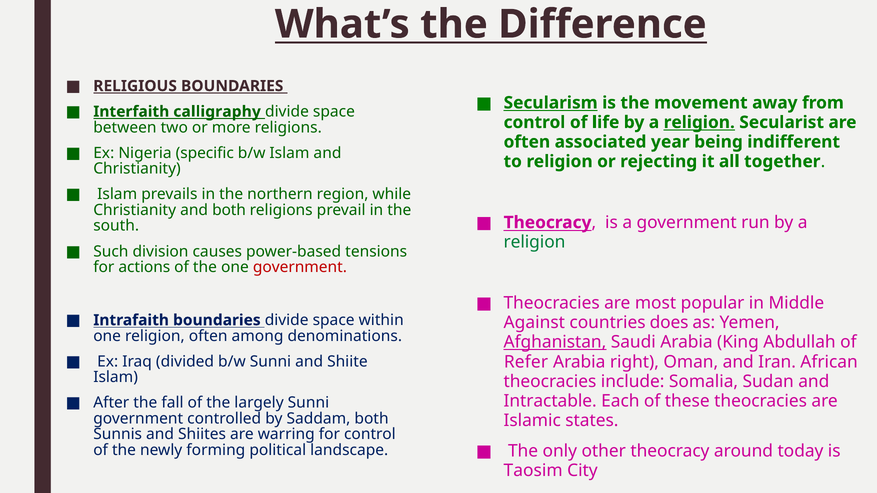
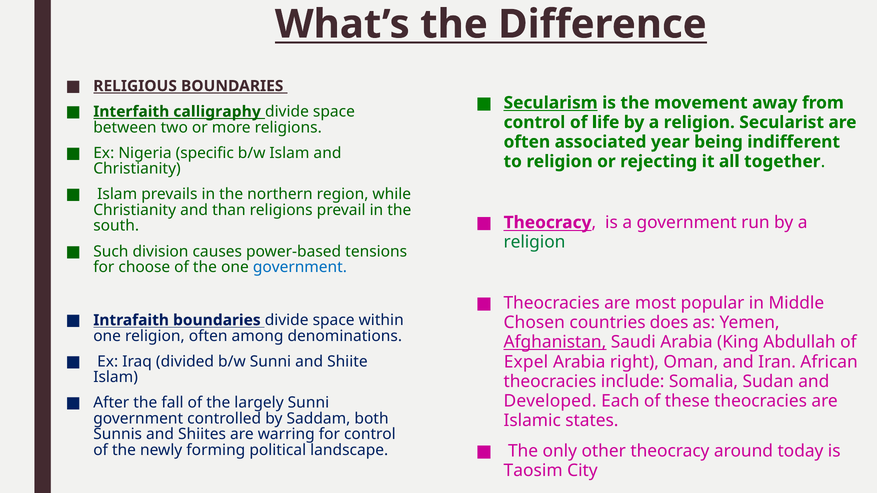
religion at (699, 122) underline: present -> none
and both: both -> than
actions: actions -> choose
government at (300, 267) colour: red -> blue
Against: Against -> Chosen
Refer: Refer -> Expel
Intractable: Intractable -> Developed
